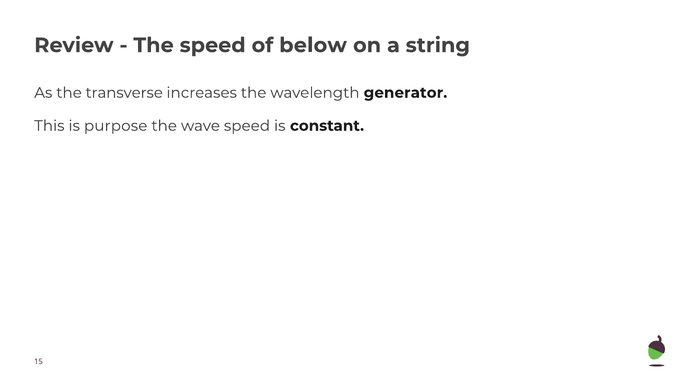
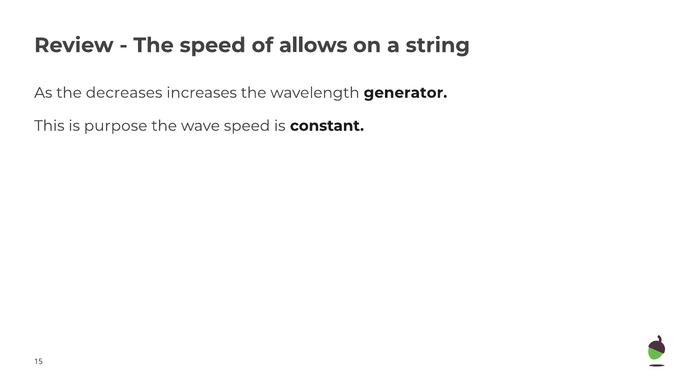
below: below -> allows
transverse: transverse -> decreases
